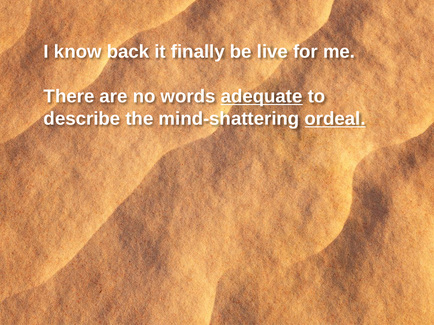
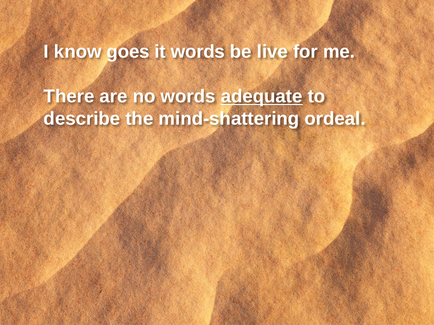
back: back -> goes
it finally: finally -> words
ordeal underline: present -> none
